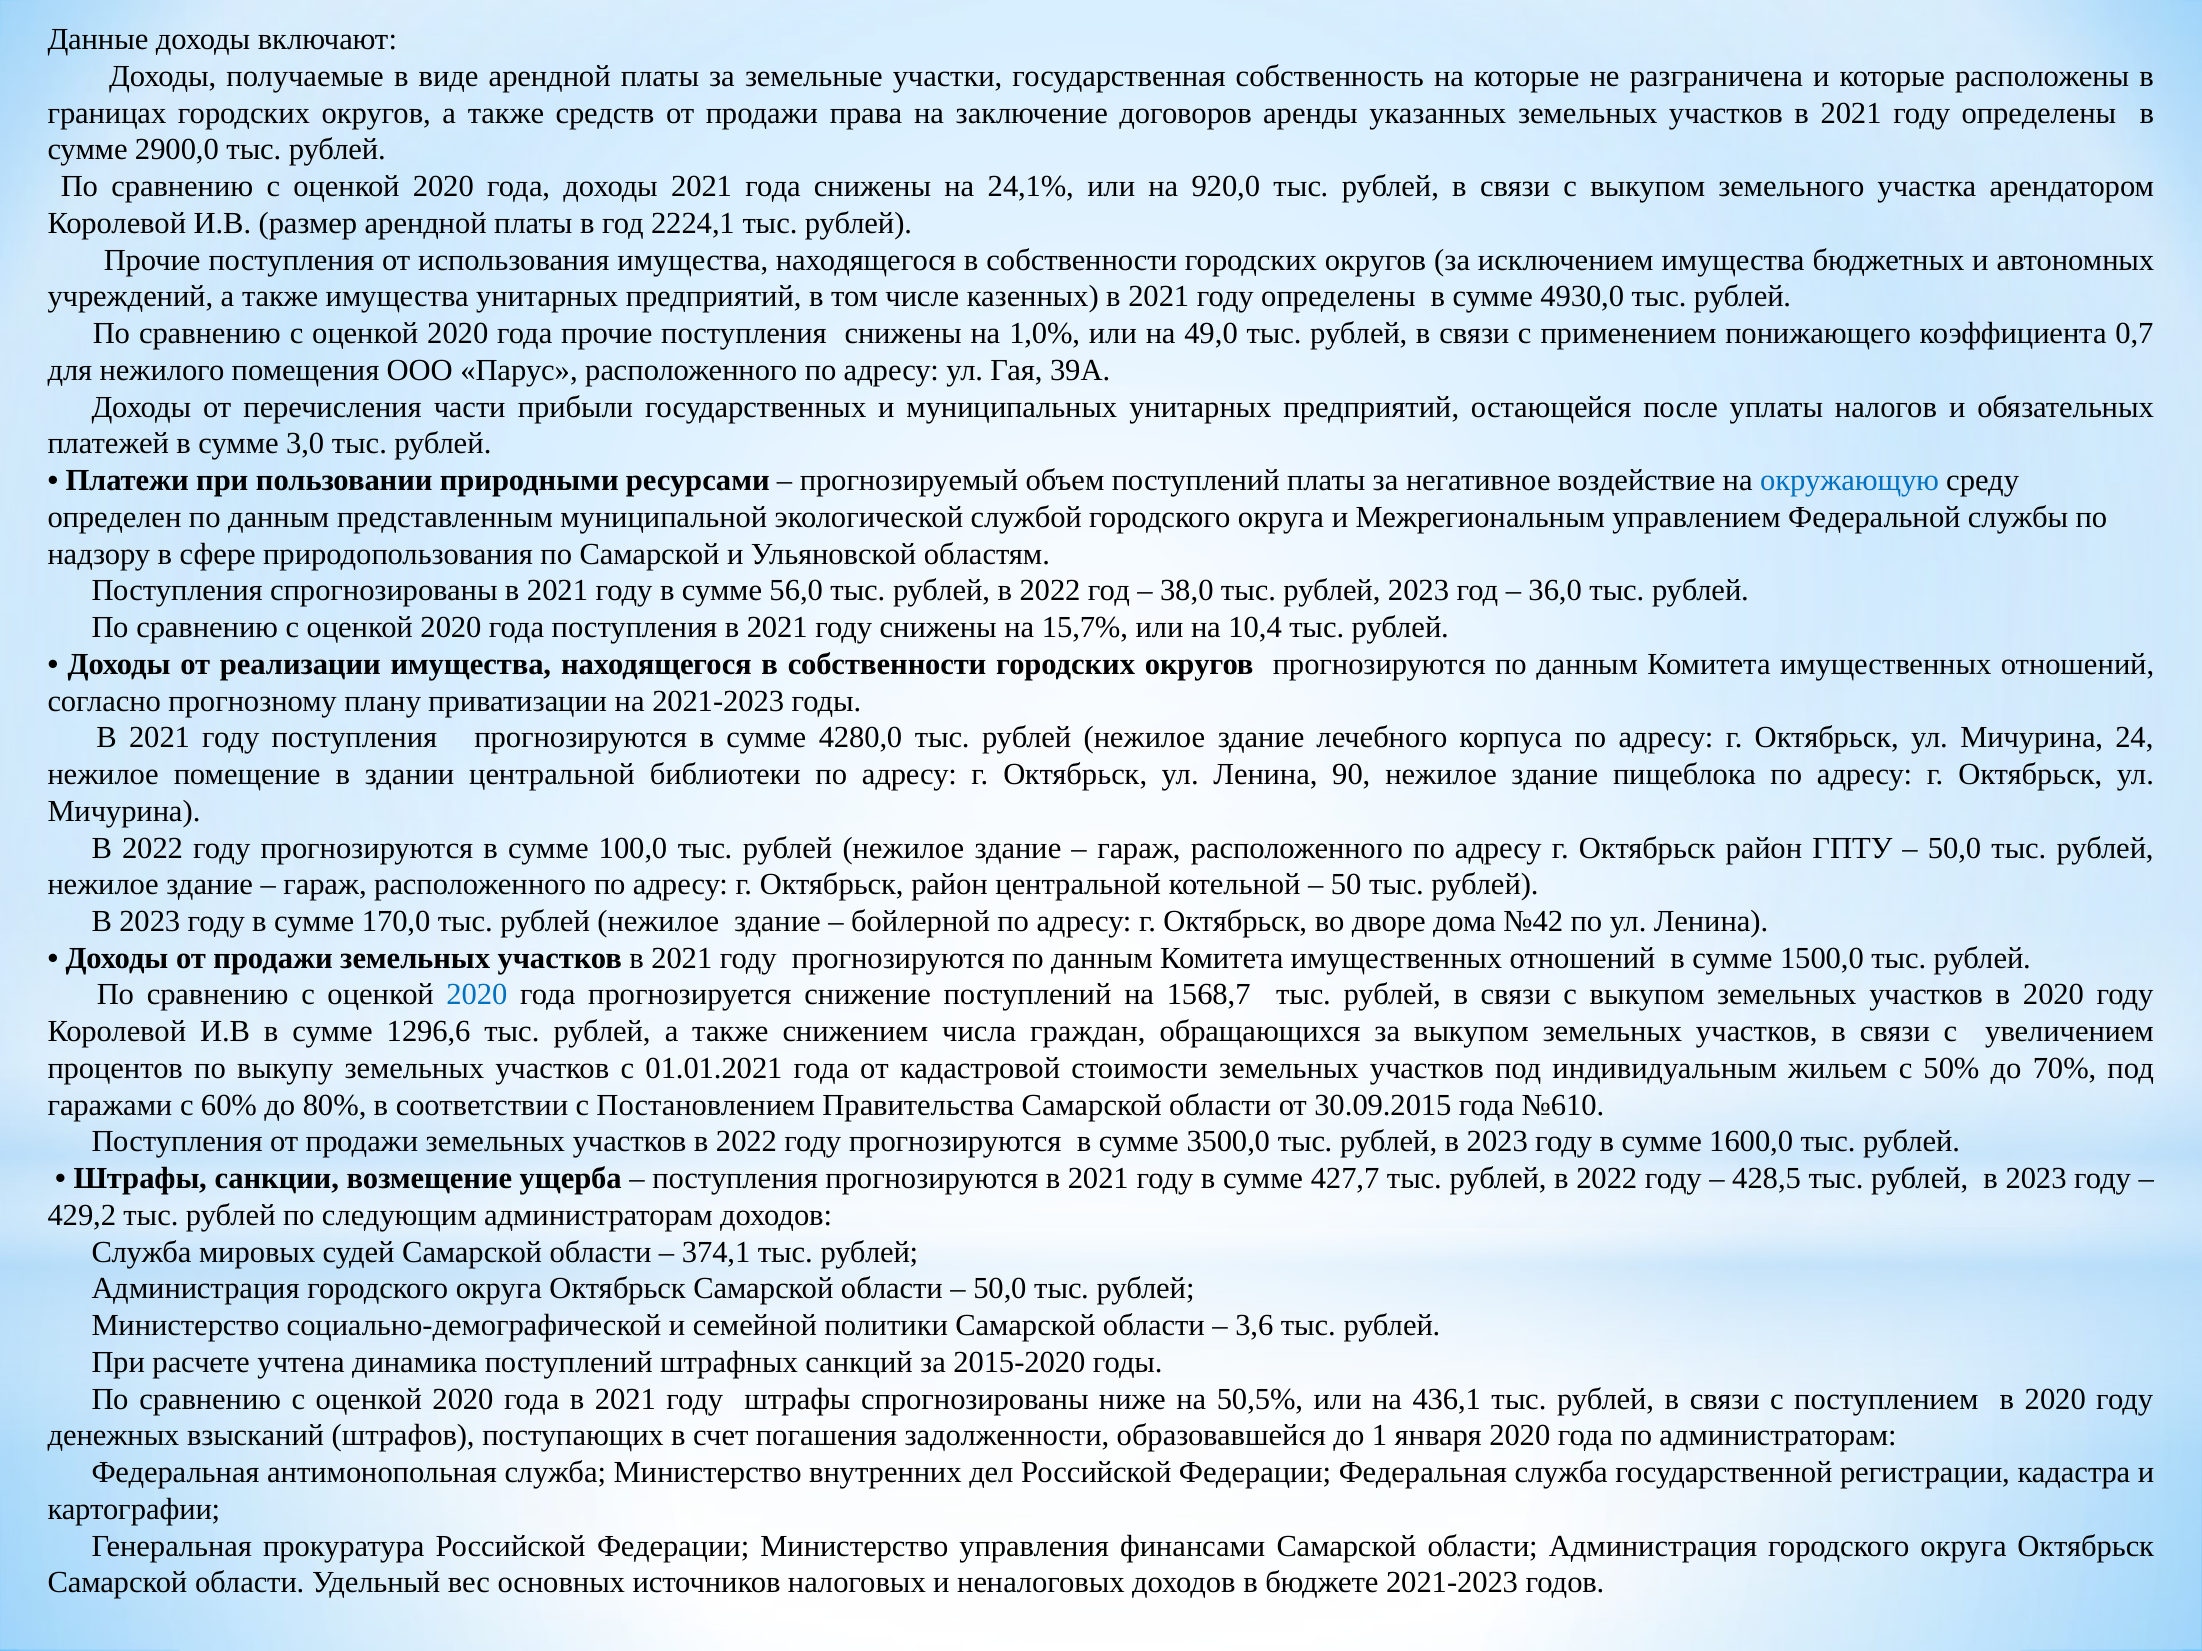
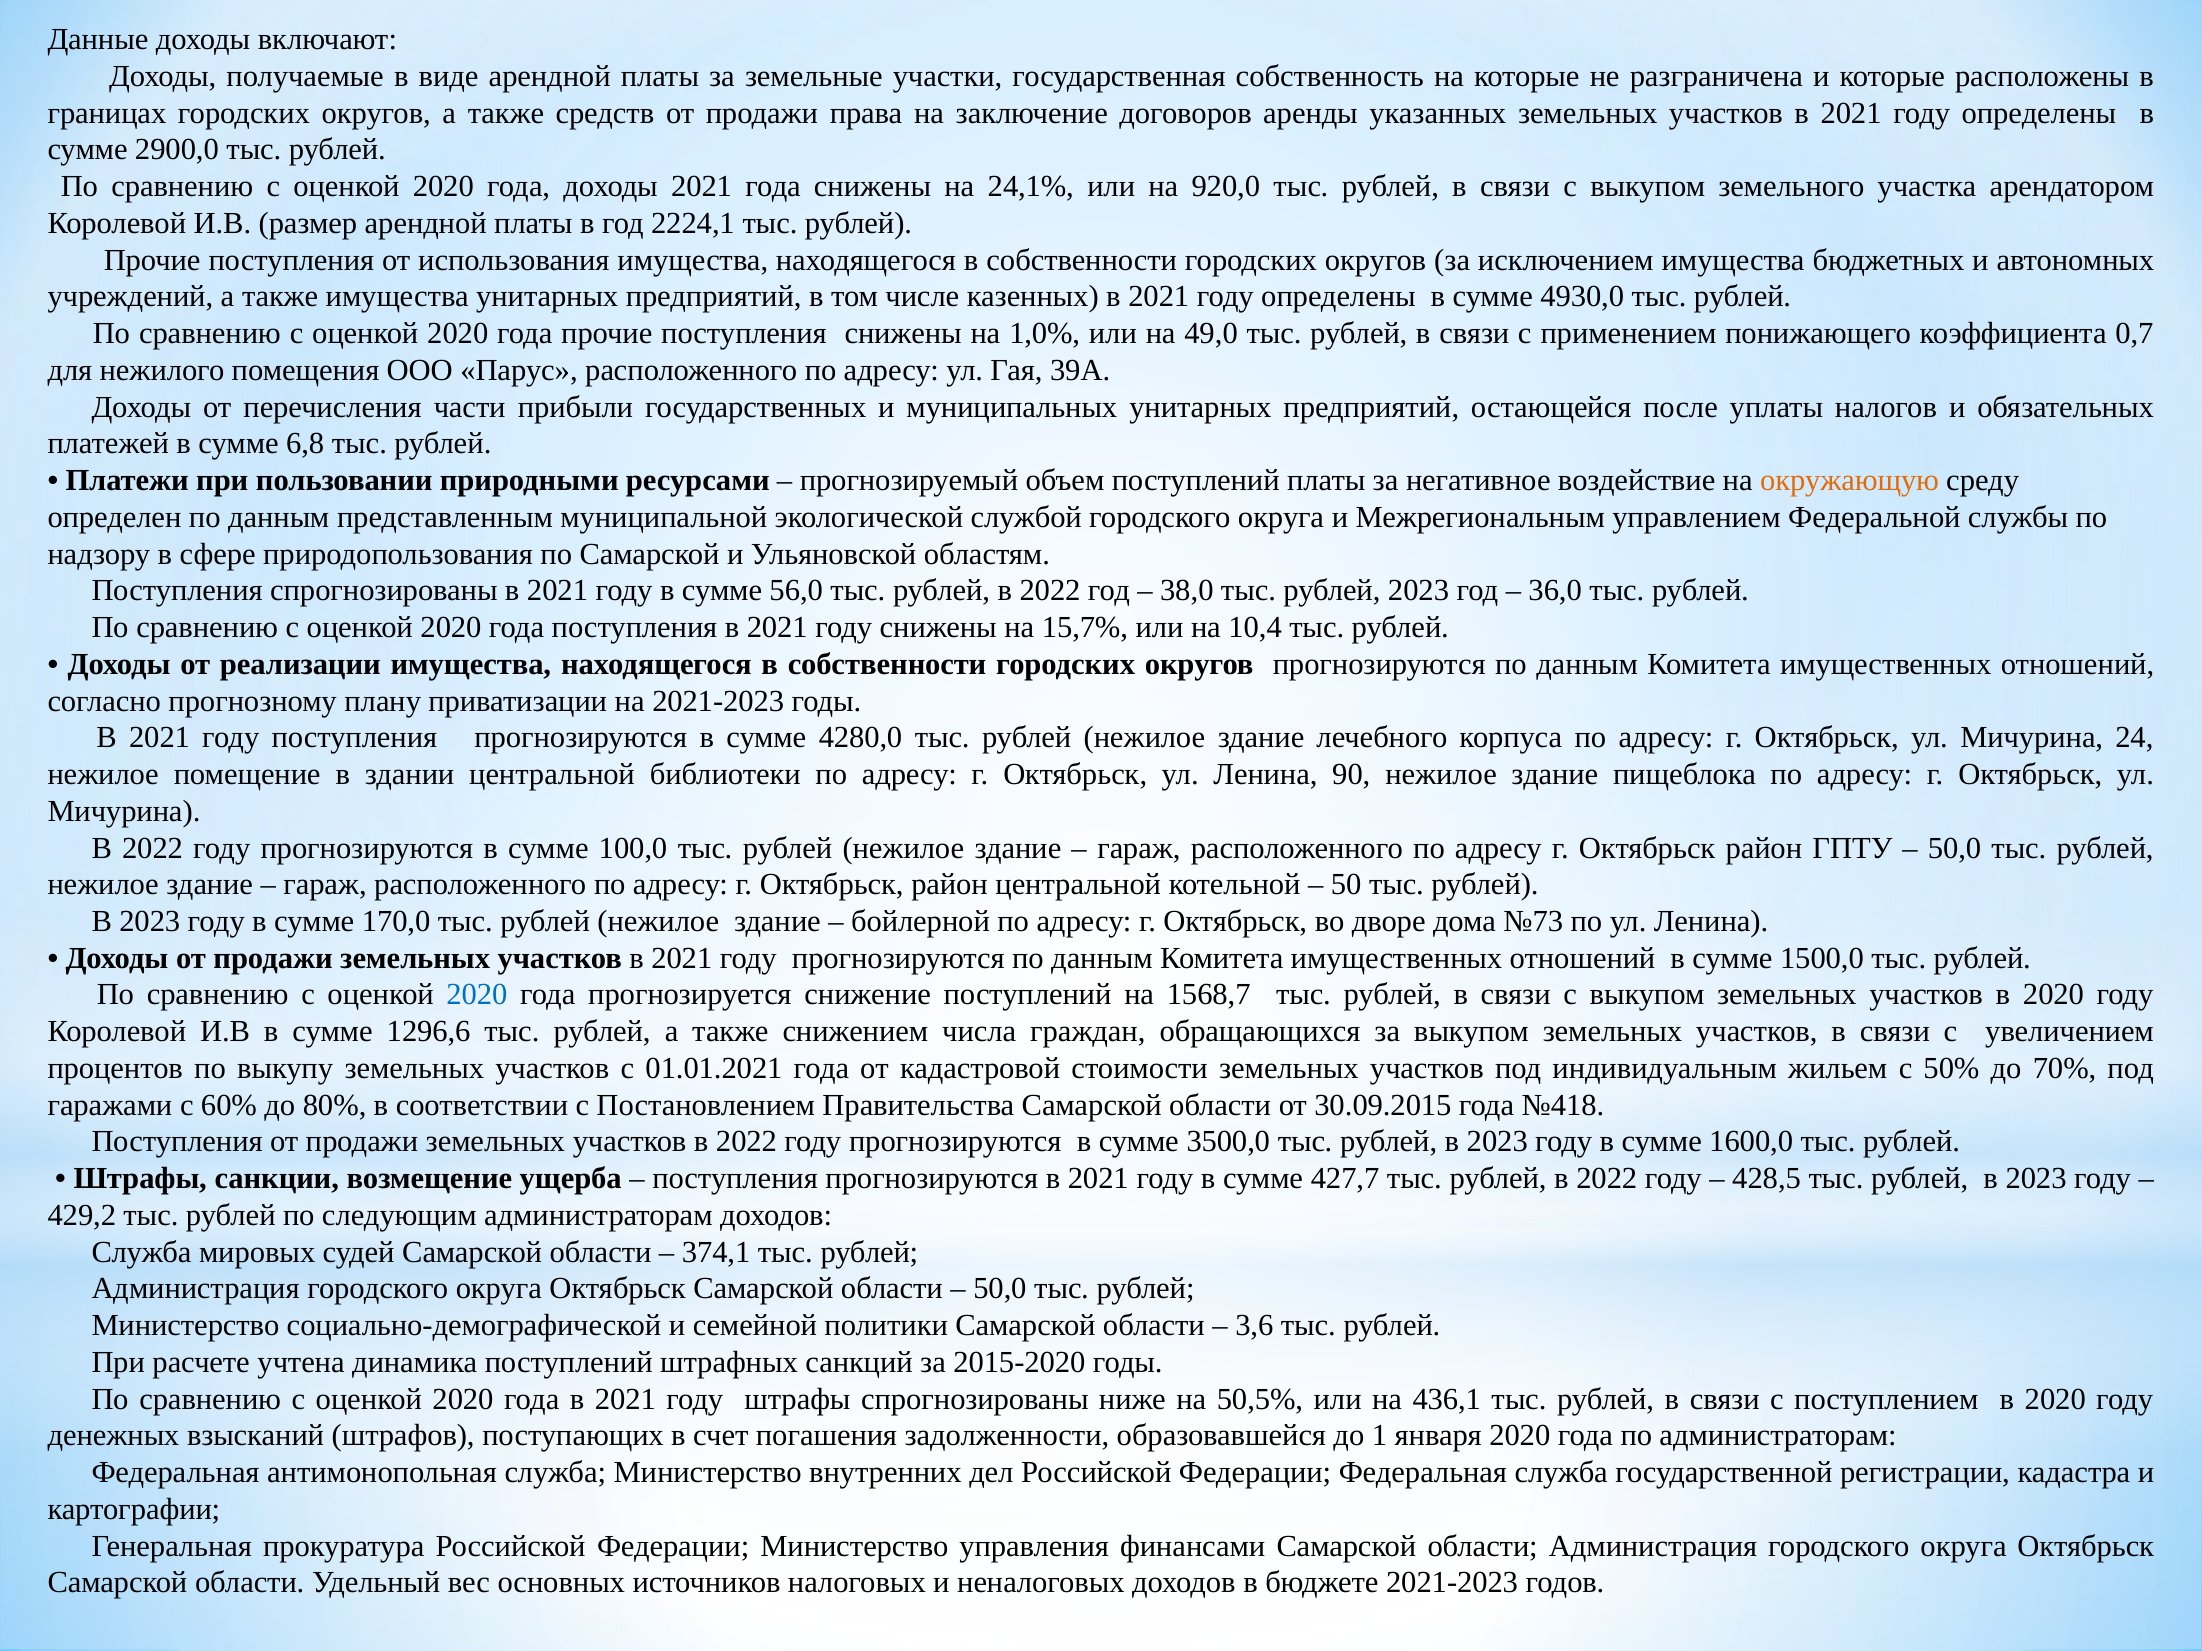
3,0: 3,0 -> 6,8
окружающую colour: blue -> orange
№42: №42 -> №73
№610: №610 -> №418
